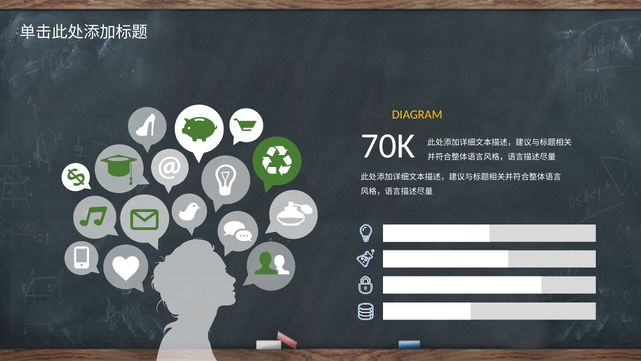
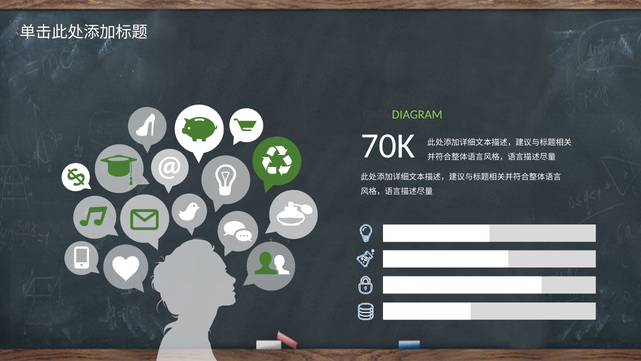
DIAGRAM colour: yellow -> light green
